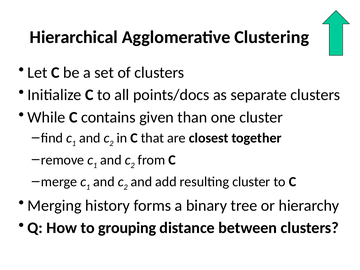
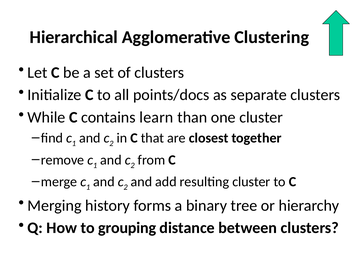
given: given -> learn
